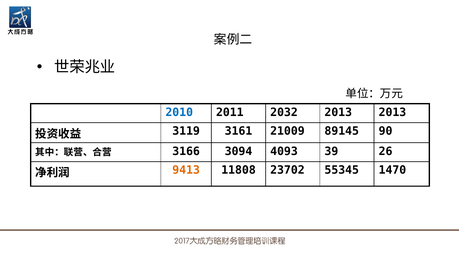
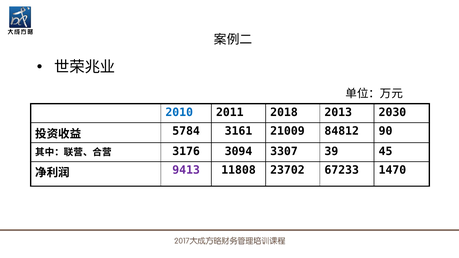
2032: 2032 -> 2018
2013 2013: 2013 -> 2030
3119: 3119 -> 5784
89145: 89145 -> 84812
3166: 3166 -> 3176
4093: 4093 -> 3307
26: 26 -> 45
9413 colour: orange -> purple
55345: 55345 -> 67233
